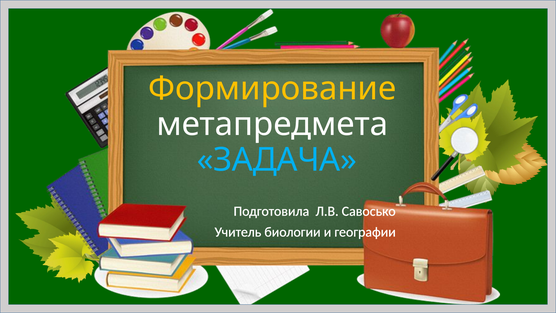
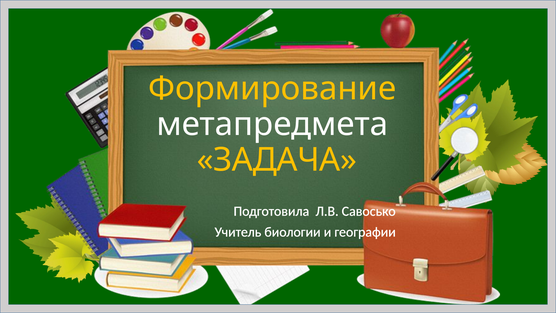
ЗАДАЧА colour: light blue -> yellow
